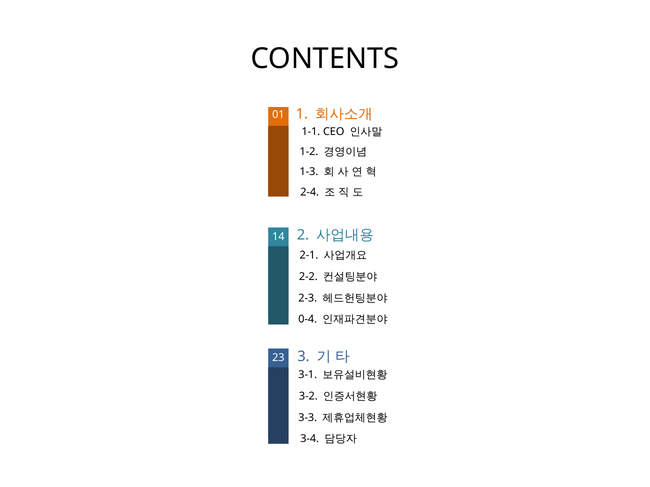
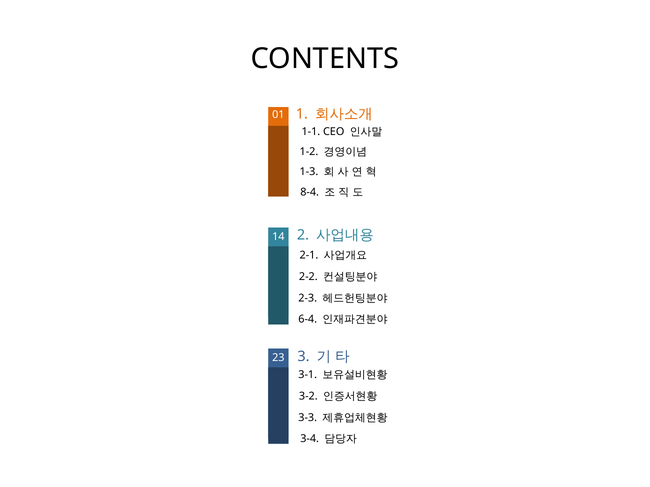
2-4: 2-4 -> 8-4
0-4: 0-4 -> 6-4
